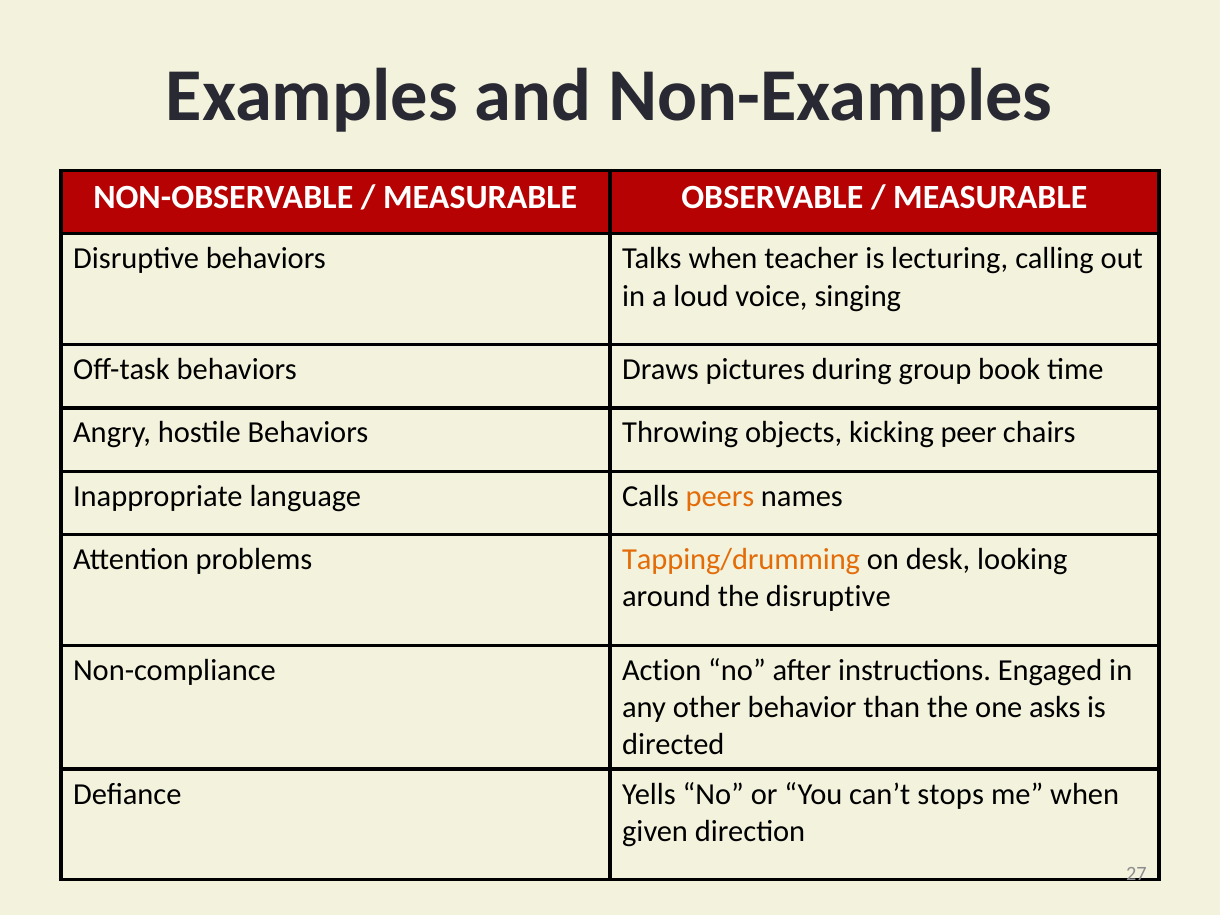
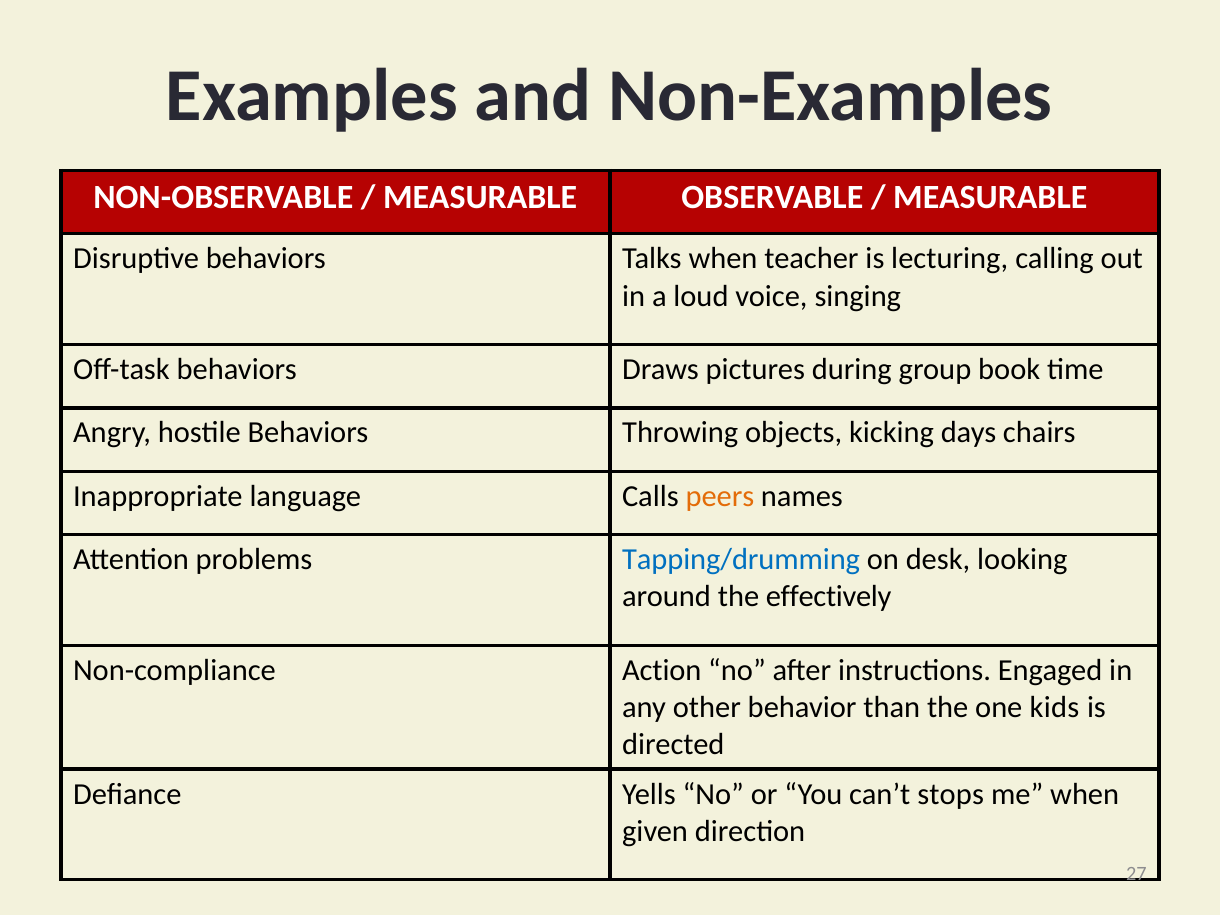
peer: peer -> days
Tapping/drumming colour: orange -> blue
the disruptive: disruptive -> effectively
asks: asks -> kids
